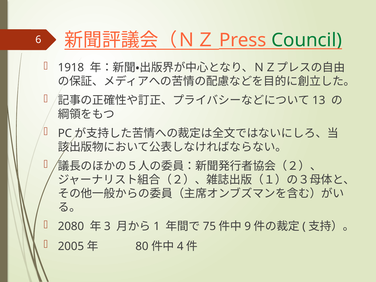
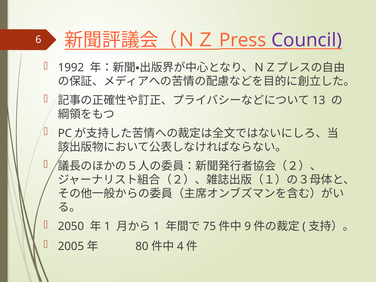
Council colour: green -> purple
1918: 1918 -> 1992
2080: 2080 -> 2050
3 at (107, 226): 3 -> 1
